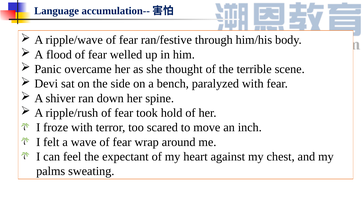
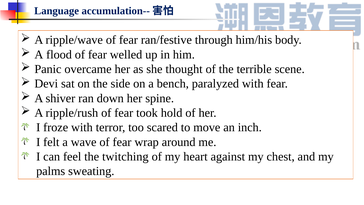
expectant: expectant -> twitching
